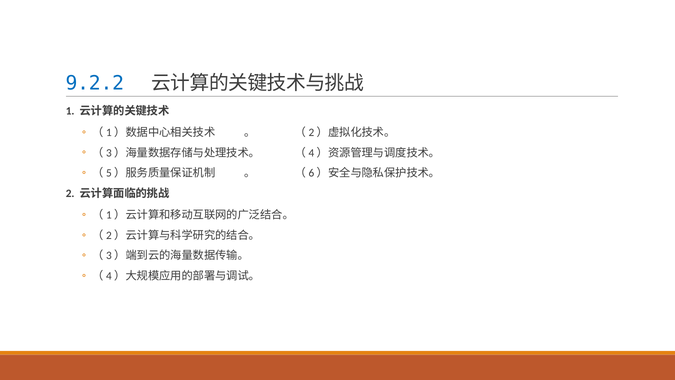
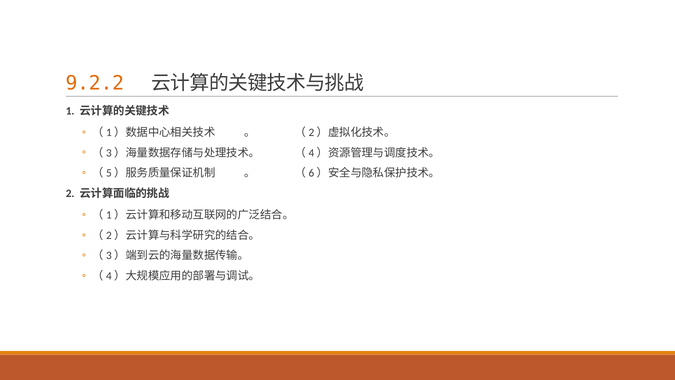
9.2.2 colour: blue -> orange
